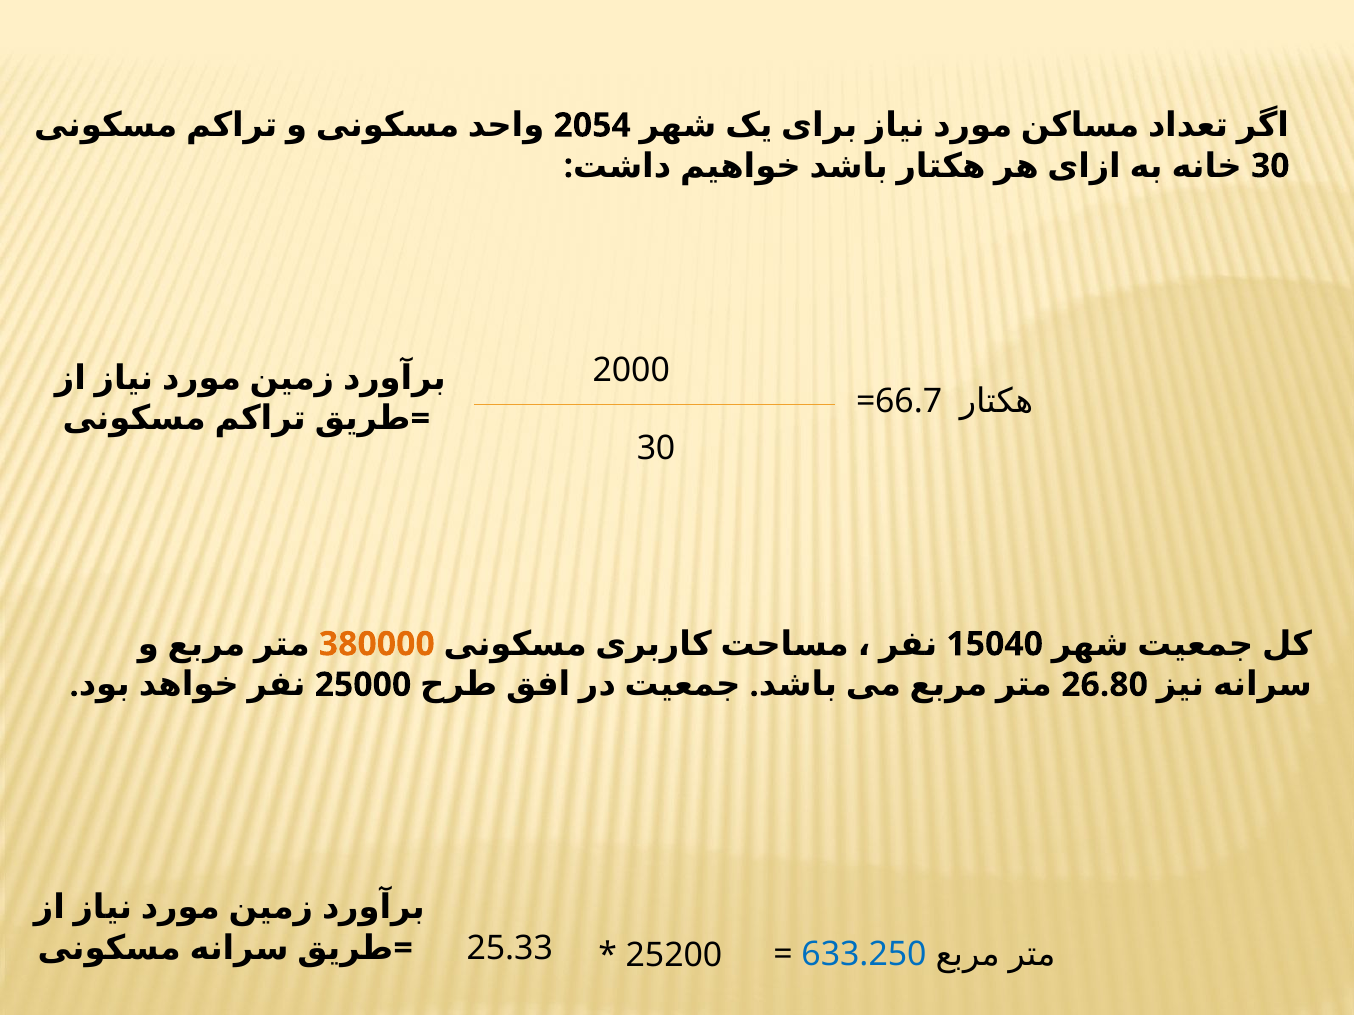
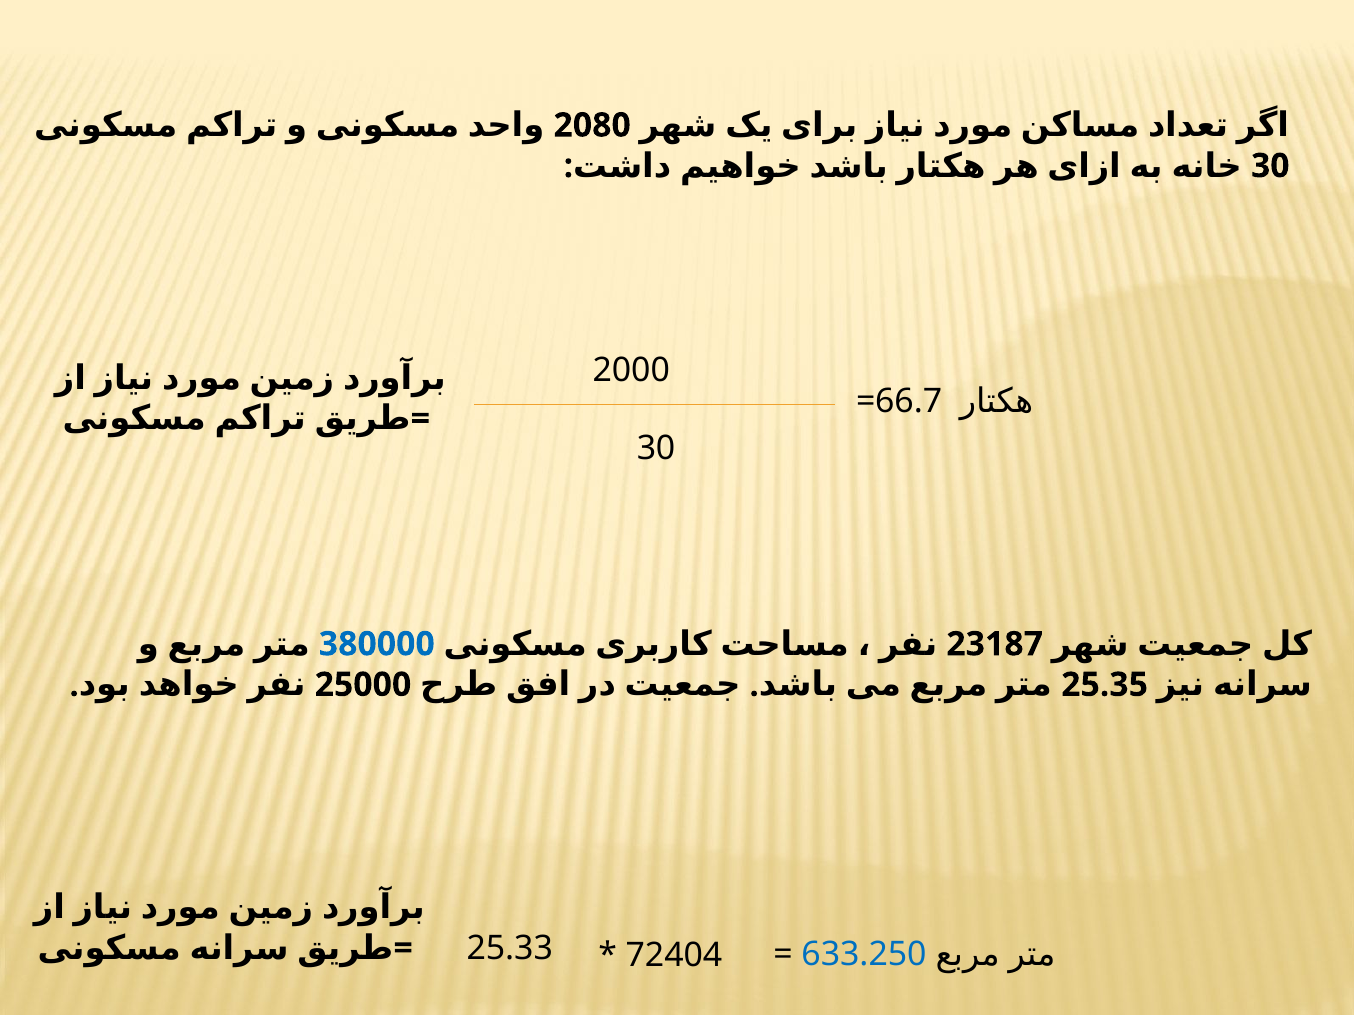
2054: 2054 -> 2080
380000 colour: orange -> blue
15040: 15040 -> 23187
26.80: 26.80 -> 25.35
25200: 25200 -> 72404
